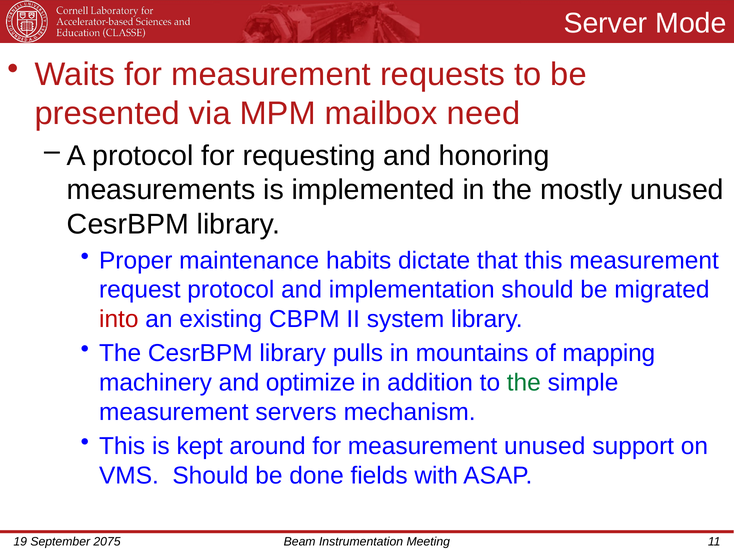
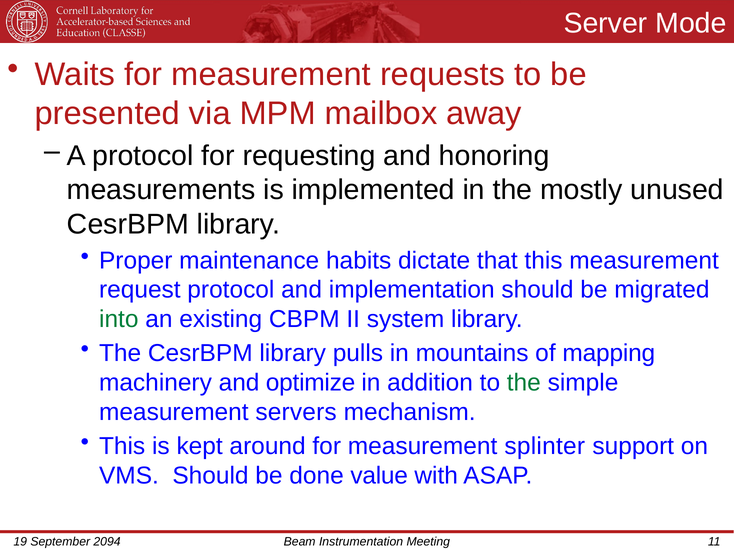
need: need -> away
into colour: red -> green
measurement unused: unused -> splinter
fields: fields -> value
2075: 2075 -> 2094
